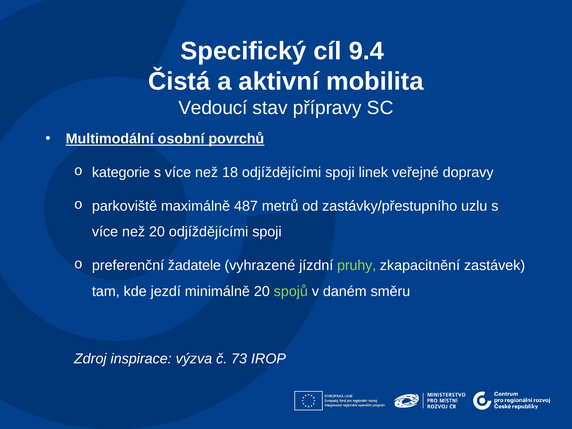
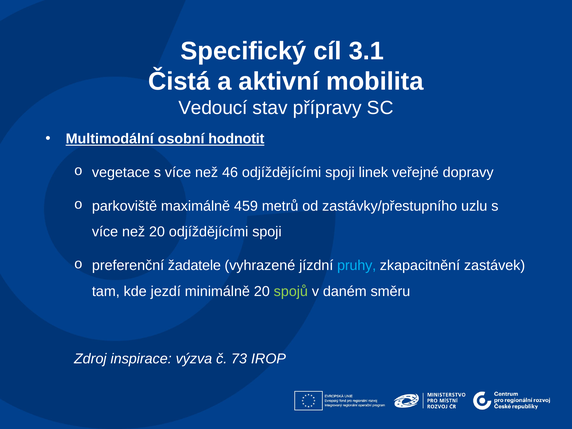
9.4: 9.4 -> 3.1
povrchů: povrchů -> hodnotit
kategorie: kategorie -> vegetace
18: 18 -> 46
487: 487 -> 459
pruhy colour: light green -> light blue
